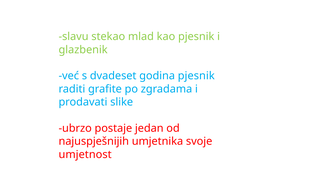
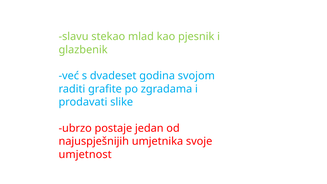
godina pjesnik: pjesnik -> svojom
